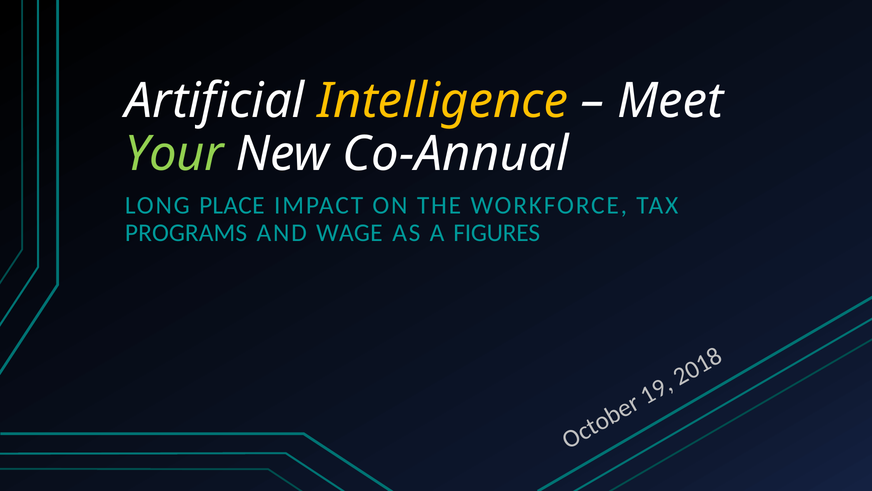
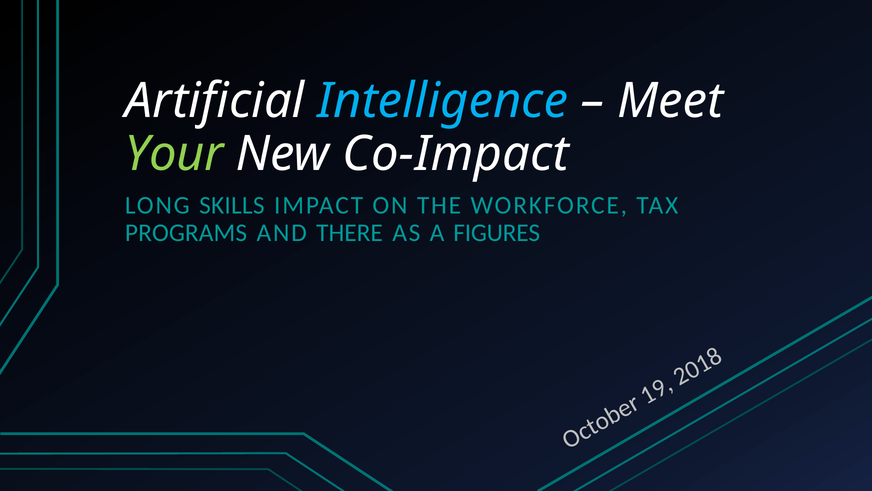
Intelligence colour: yellow -> light blue
Co-Annual: Co-Annual -> Co-Impact
PLACE: PLACE -> SKILLS
WAGE: WAGE -> THERE
